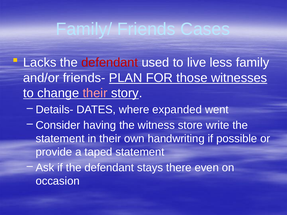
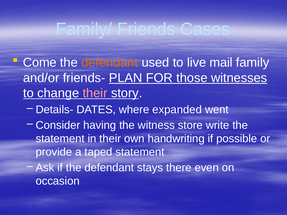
Lacks: Lacks -> Come
defendant at (110, 63) colour: red -> orange
less: less -> mail
